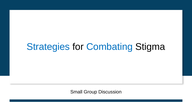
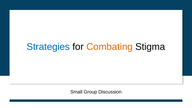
Combating colour: blue -> orange
